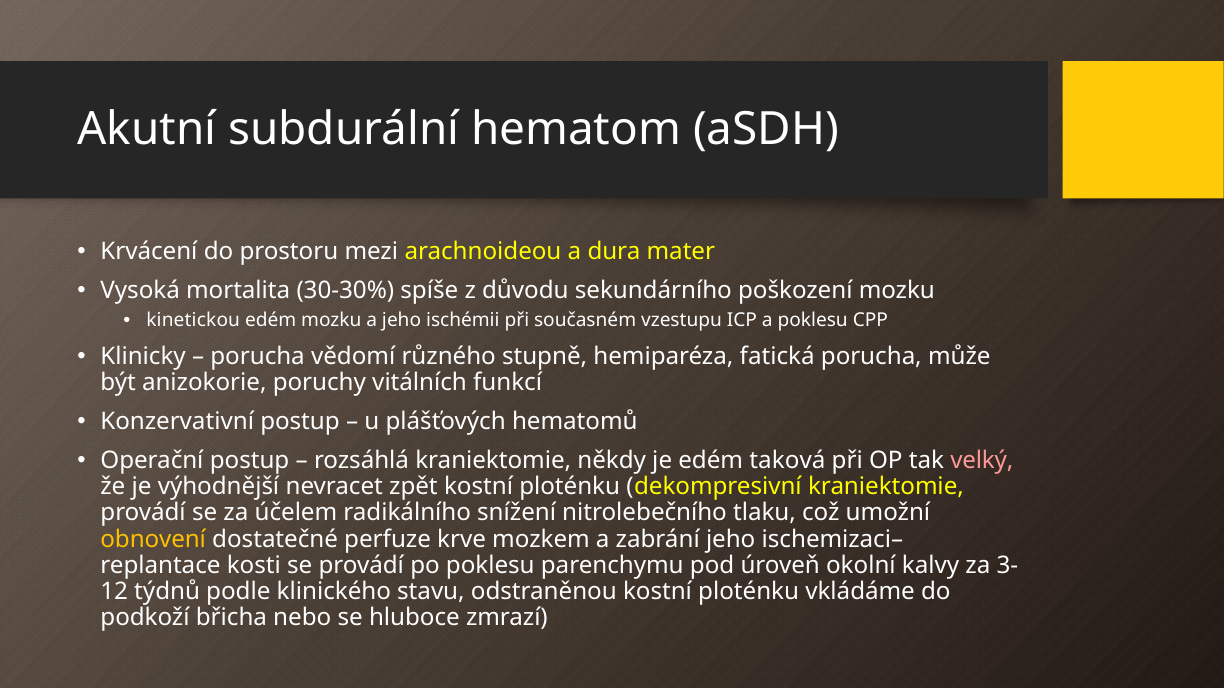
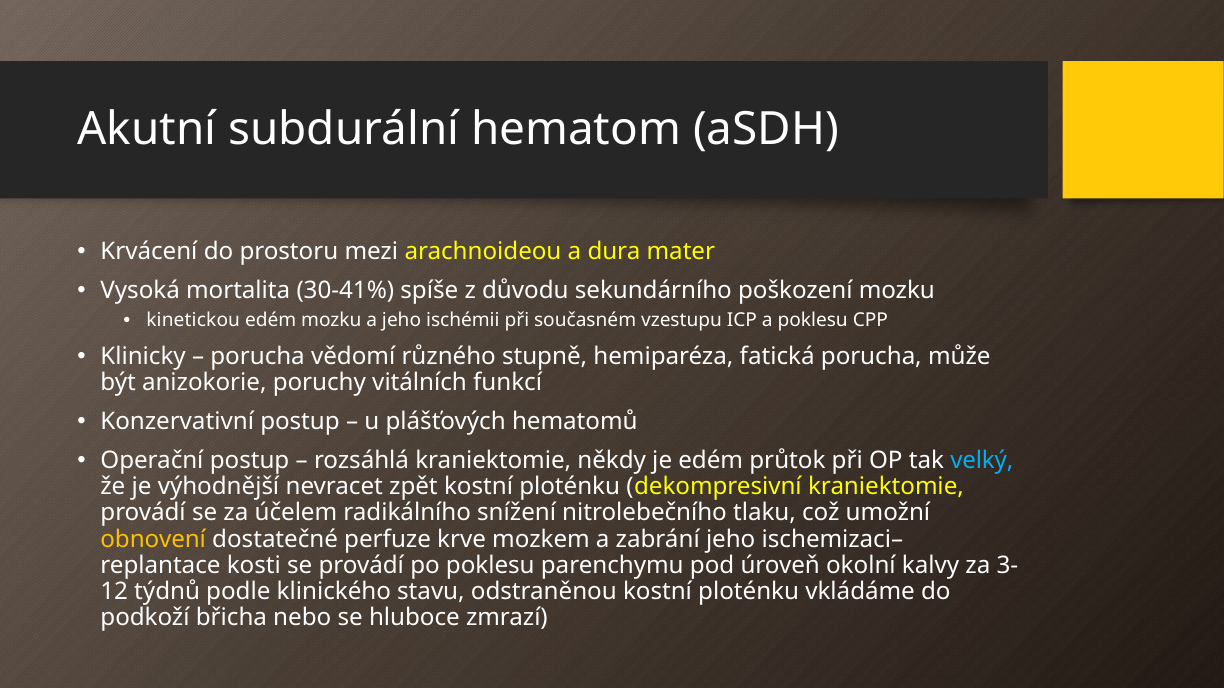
30-30%: 30-30% -> 30-41%
taková: taková -> průtok
velký colour: pink -> light blue
